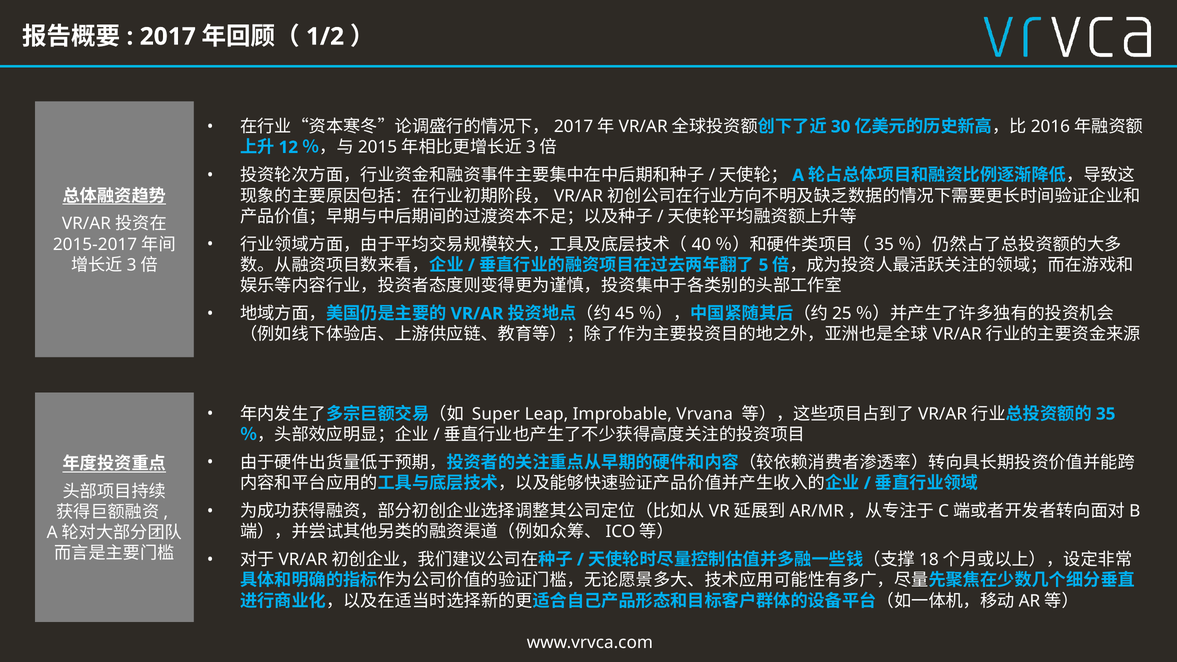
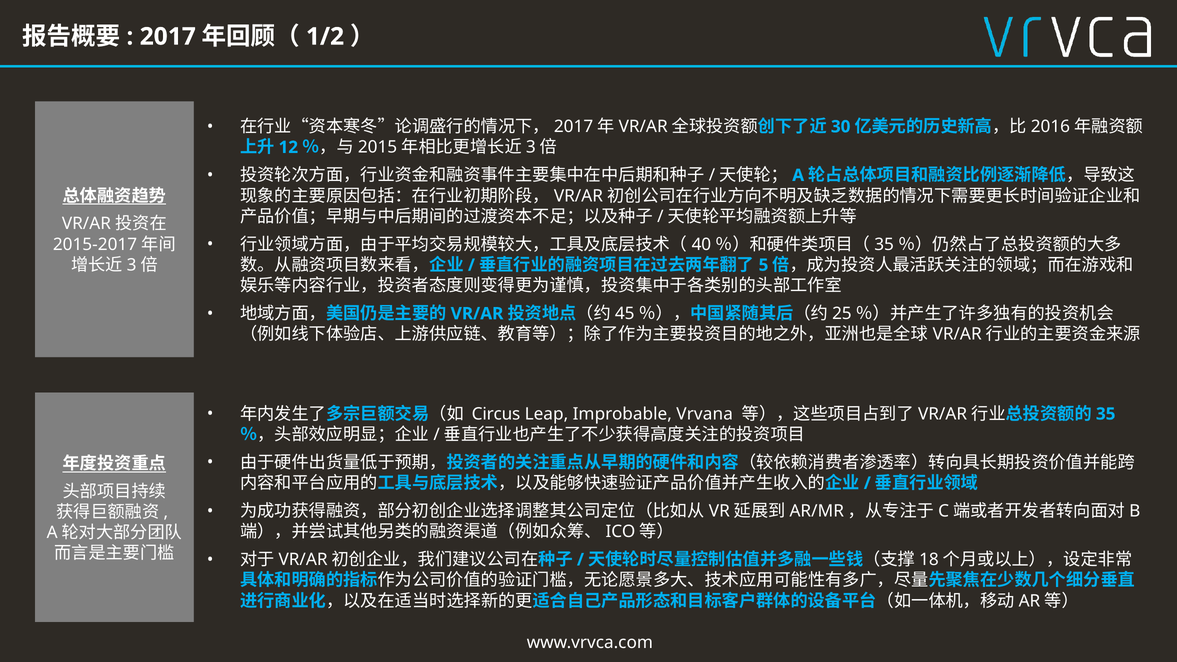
Super: Super -> Circus
